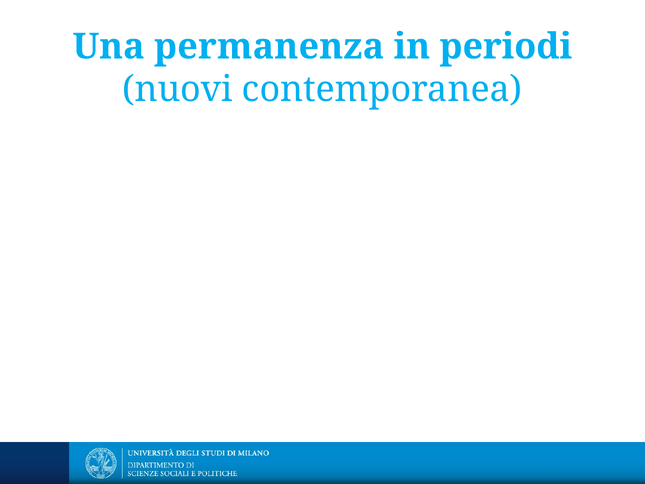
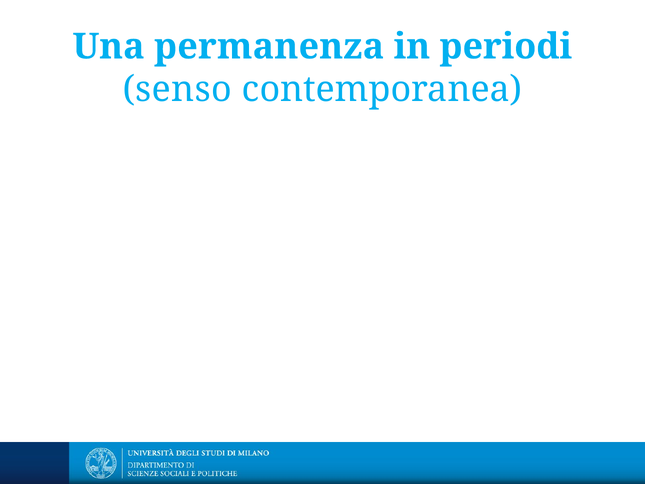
nuovi at (178, 90): nuovi -> senso
